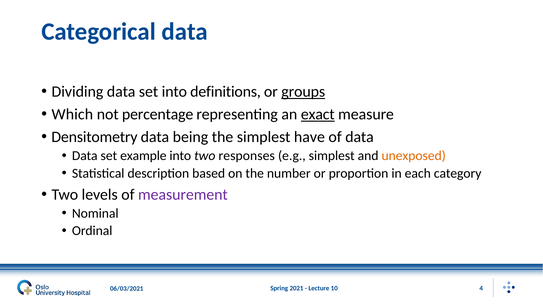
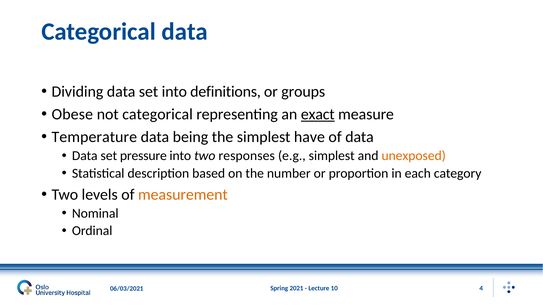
groups underline: present -> none
Which: Which -> Obese
not percentage: percentage -> categorical
Densitometry: Densitometry -> Temperature
example: example -> pressure
measurement colour: purple -> orange
